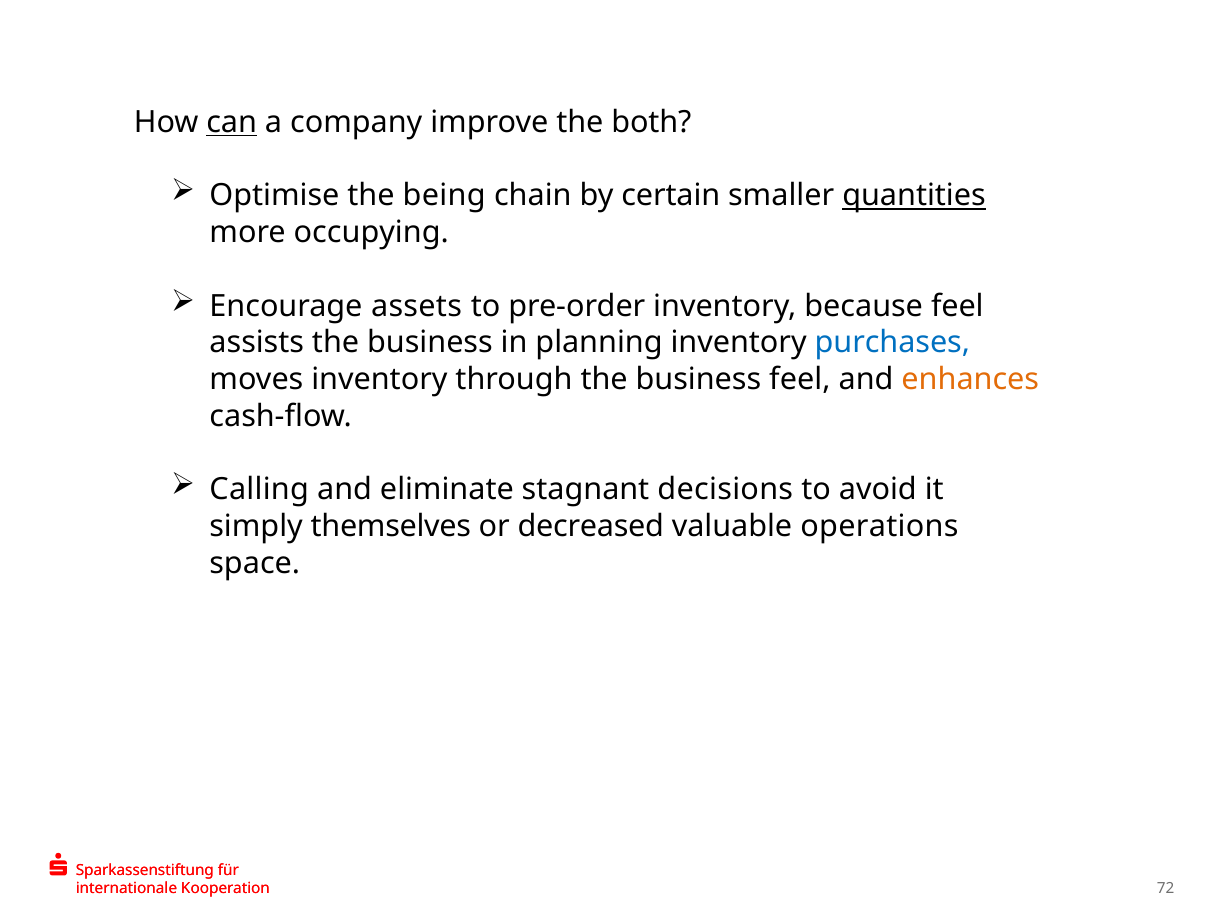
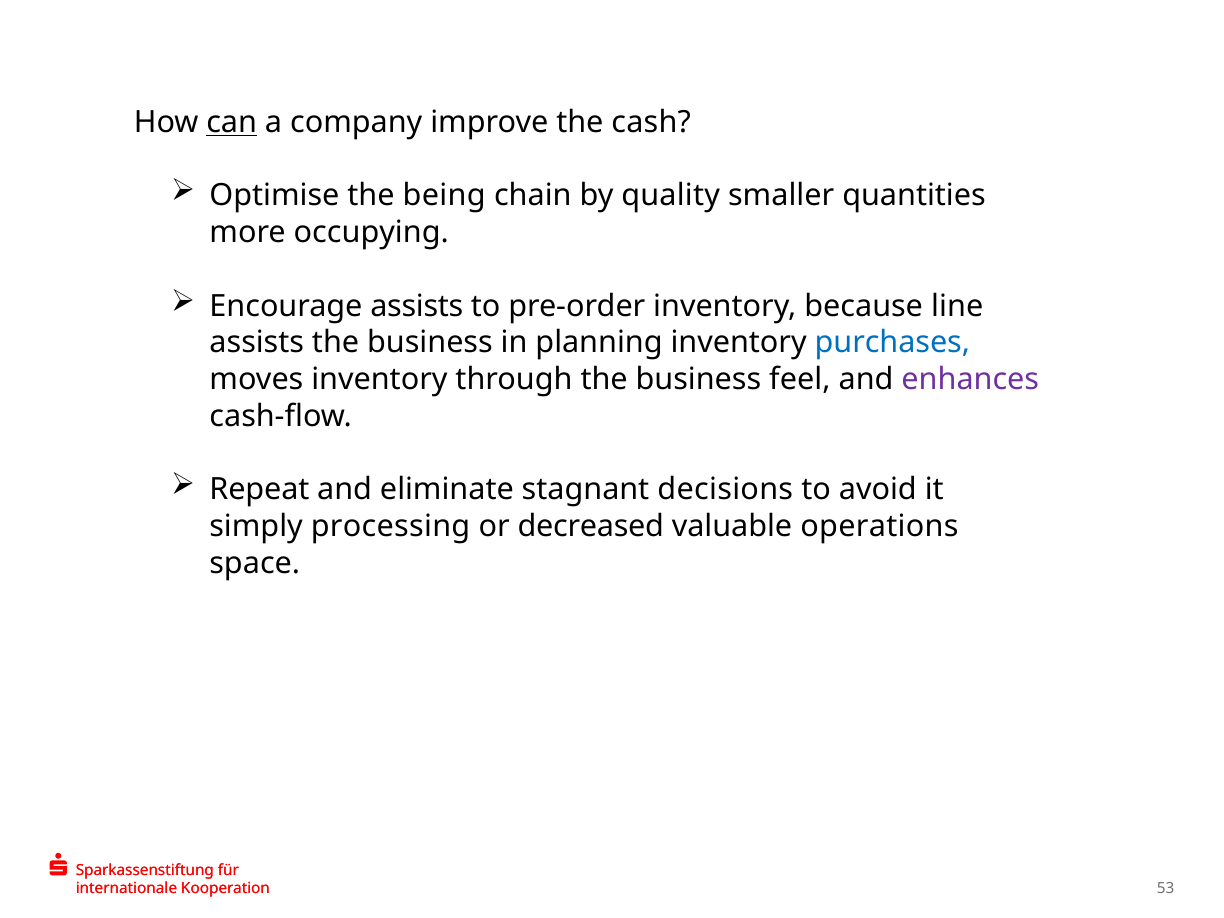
both: both -> cash
certain: certain -> quality
quantities underline: present -> none
Encourage assets: assets -> assists
because feel: feel -> line
enhances colour: orange -> purple
Calling: Calling -> Repeat
themselves: themselves -> processing
72: 72 -> 53
